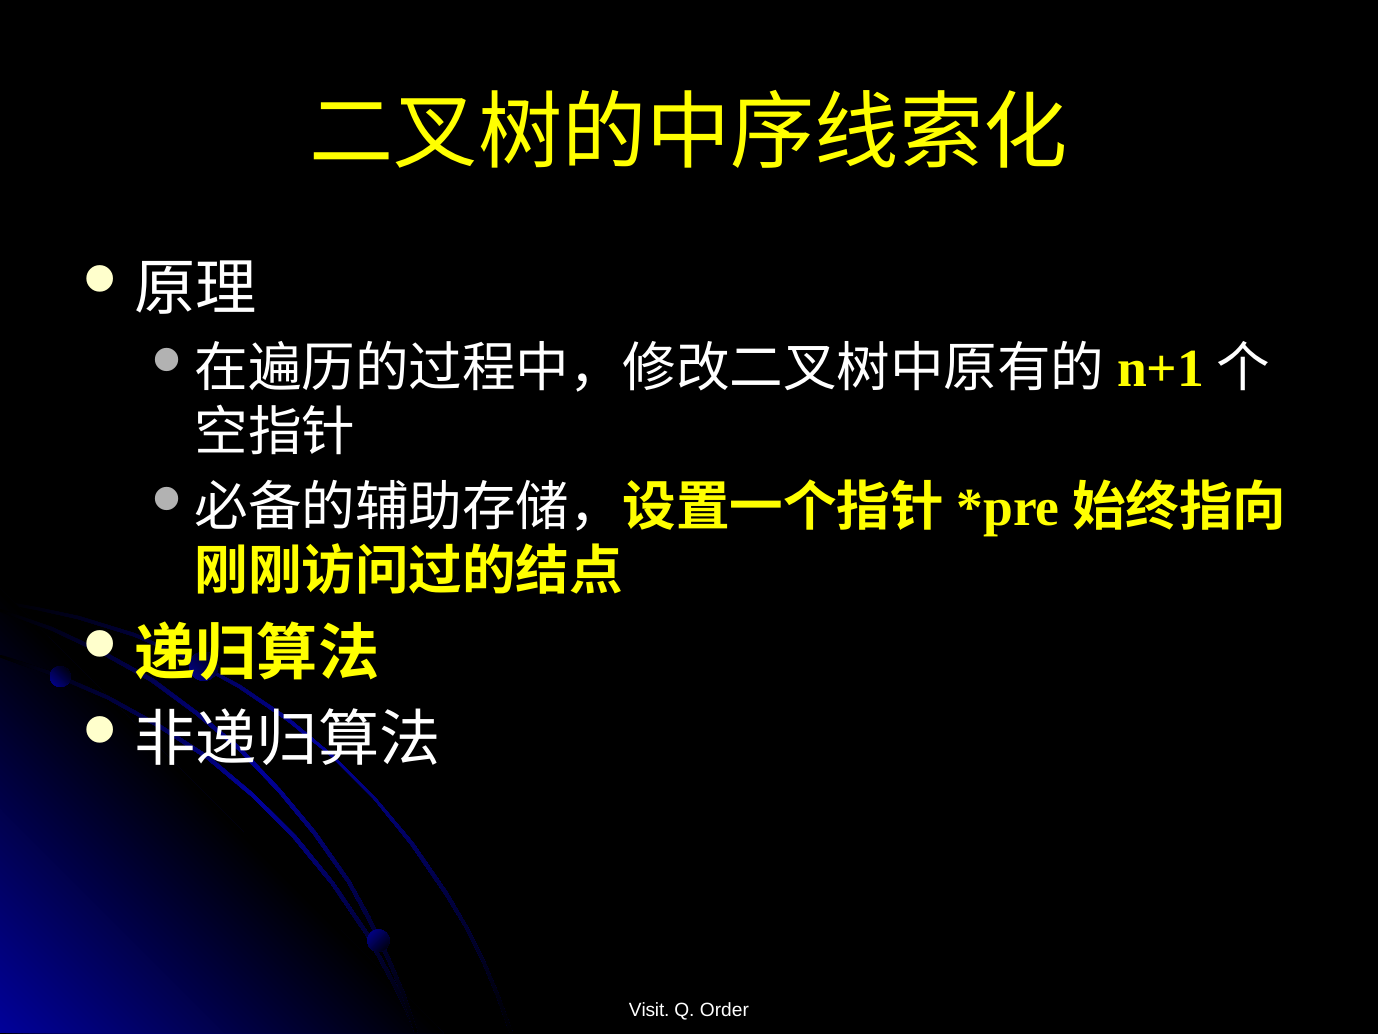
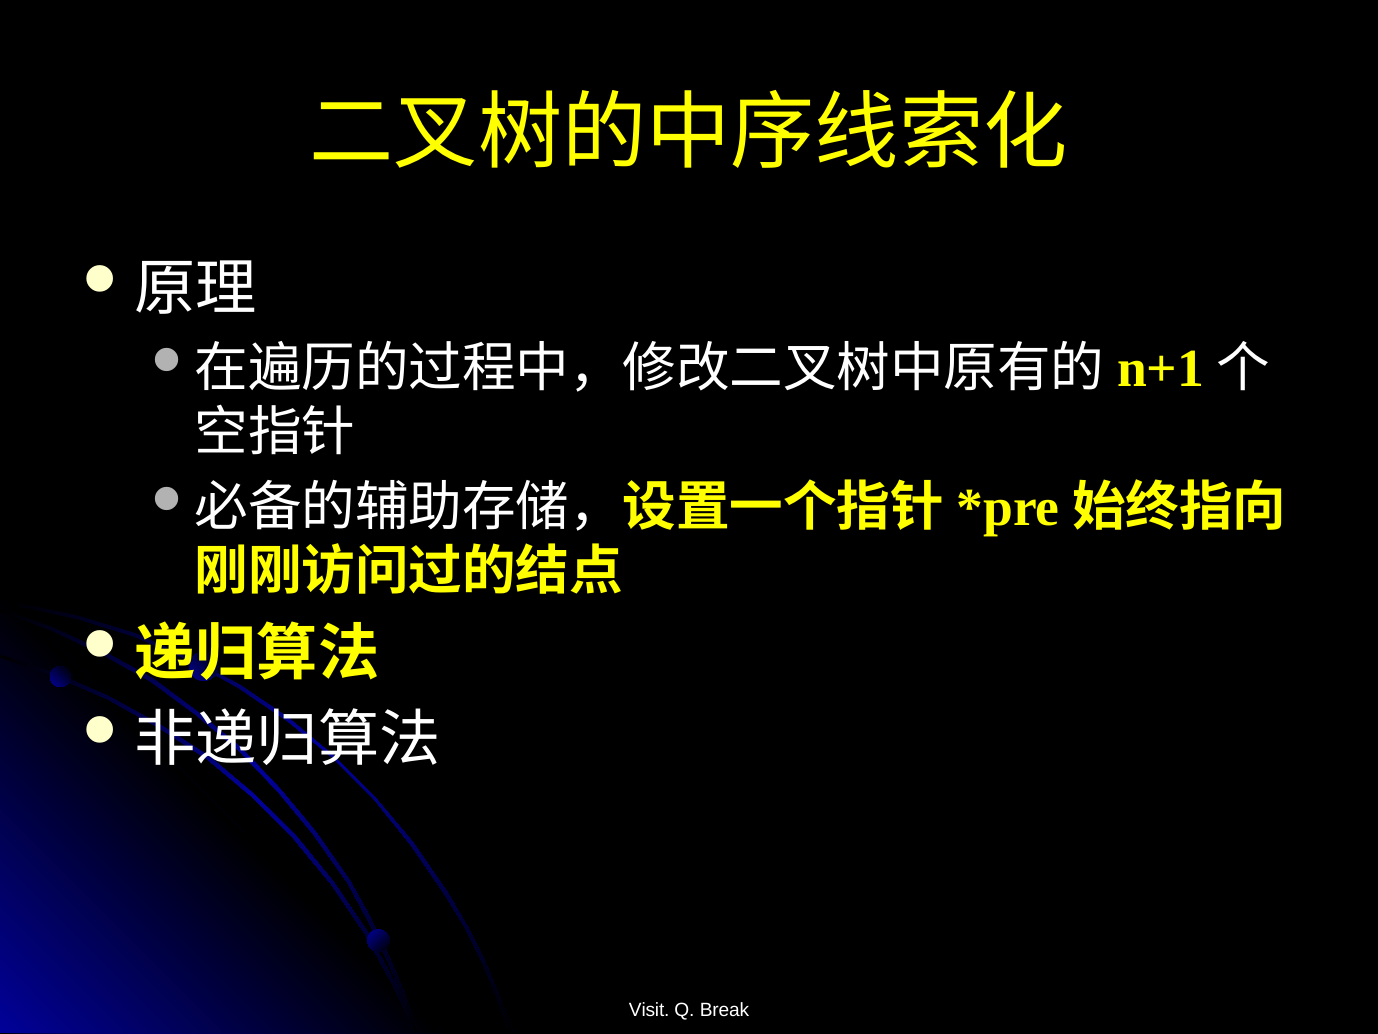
Order: Order -> Break
